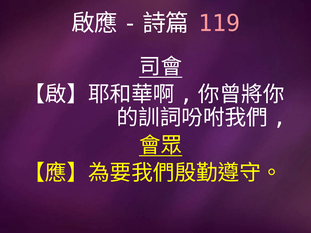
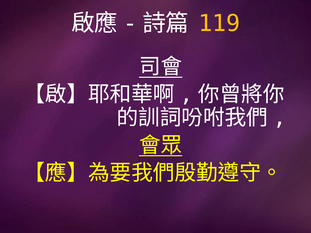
119 colour: pink -> yellow
